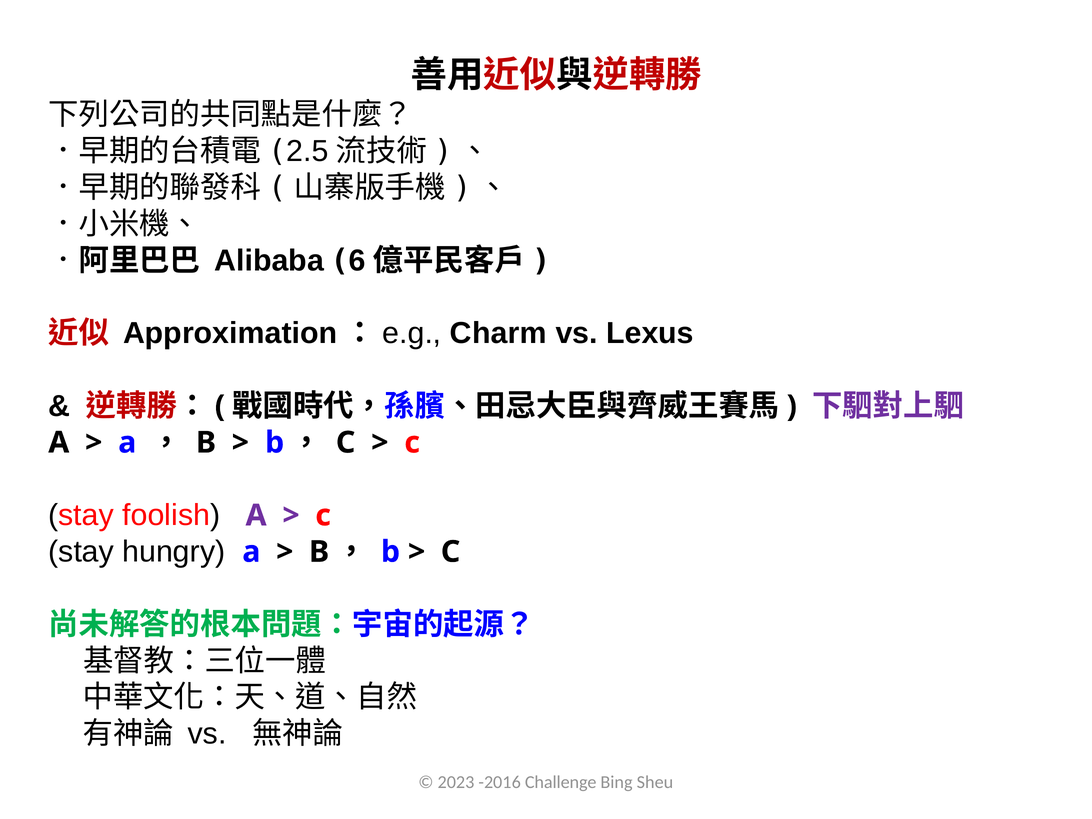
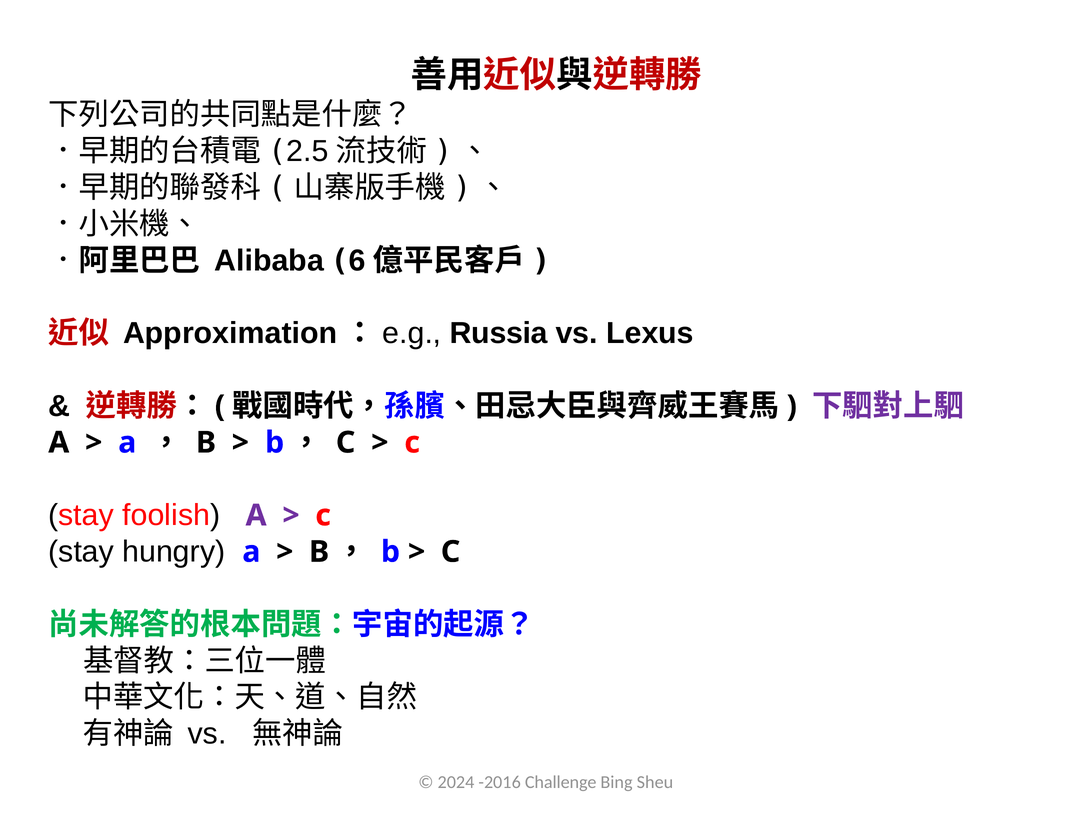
Charm: Charm -> Russia
2023: 2023 -> 2024
